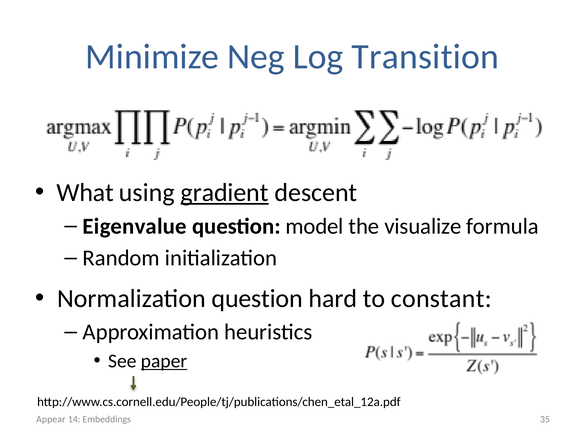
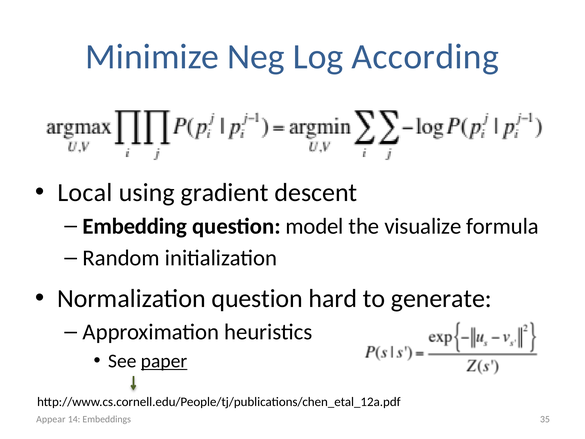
Transition: Transition -> According
What: What -> Local
gradient underline: present -> none
Eigenvalue: Eigenvalue -> Embedding
constant: constant -> generate
